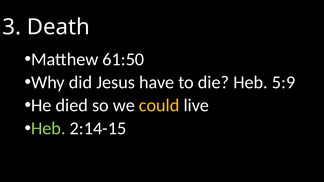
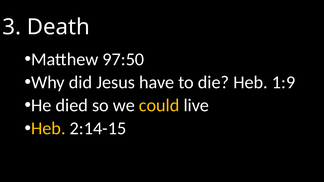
61:50: 61:50 -> 97:50
5:9: 5:9 -> 1:9
Heb at (48, 129) colour: light green -> yellow
